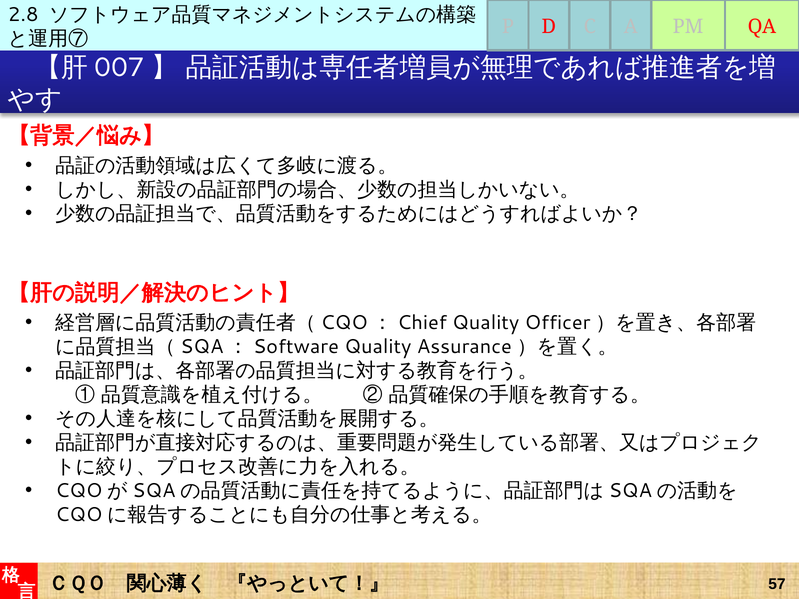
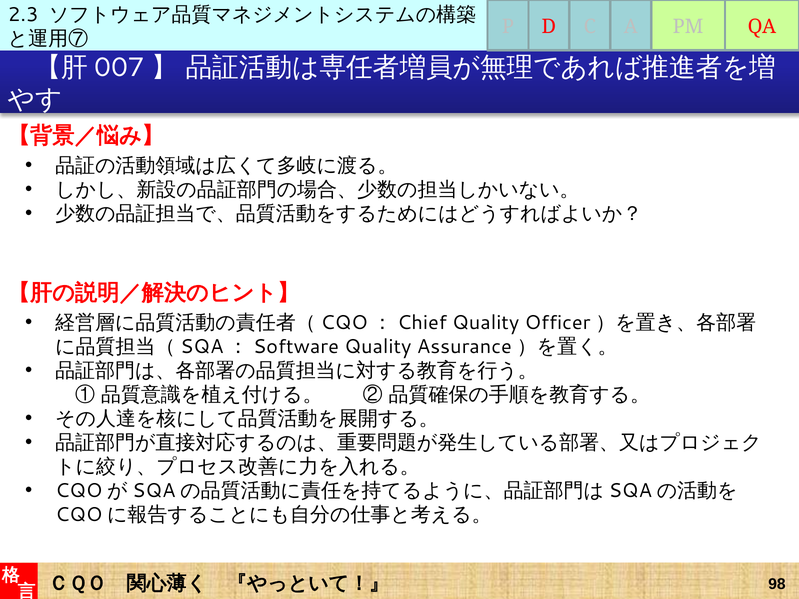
2.8: 2.8 -> 2.3
57: 57 -> 98
